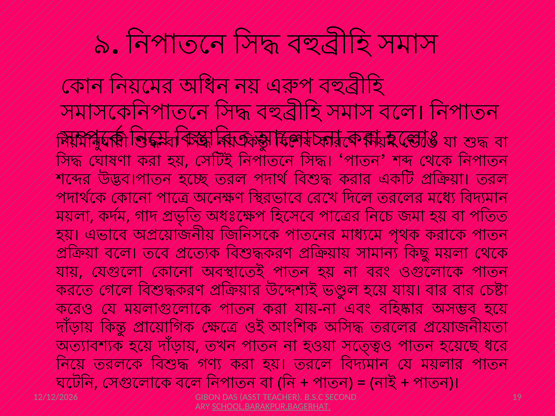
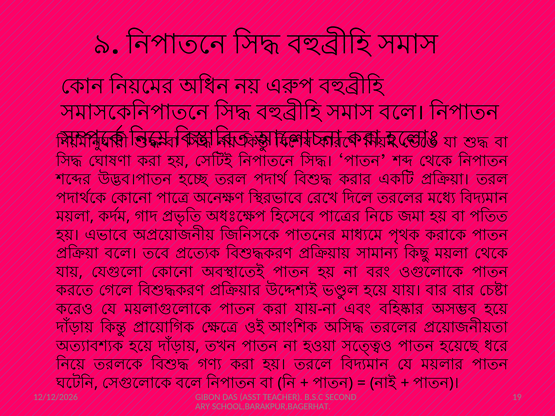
SCHOOL,BARAKPUR,BAGERHAT underline: present -> none
